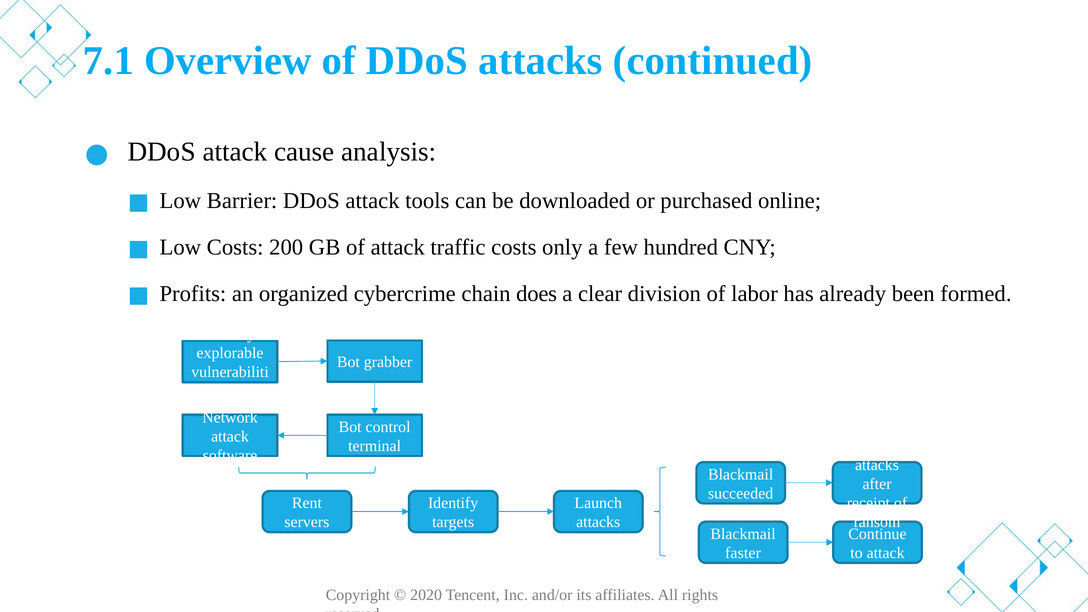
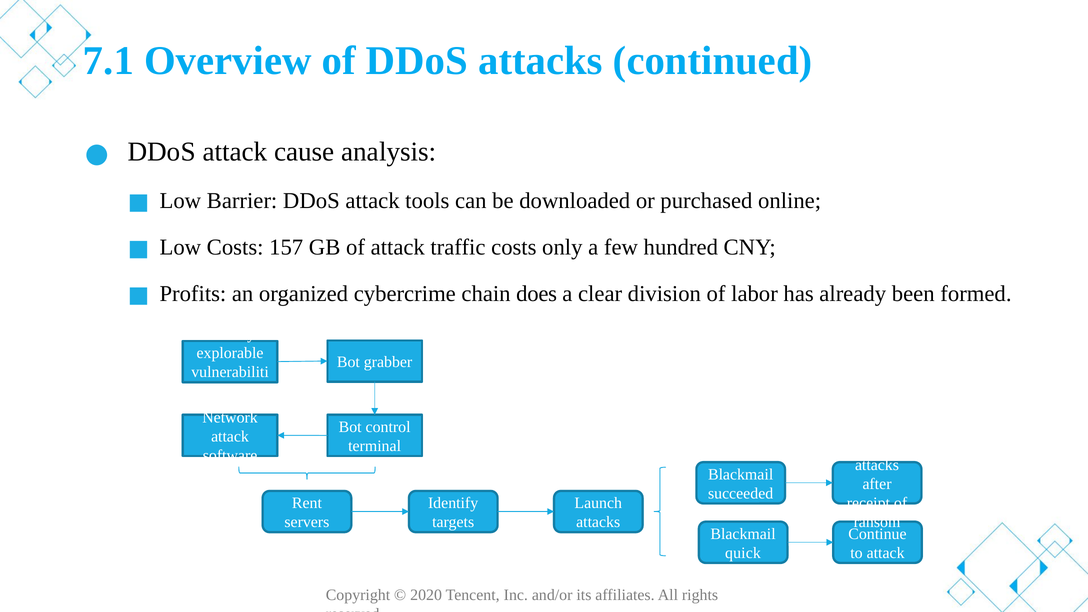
200: 200 -> 157
faster: faster -> quick
